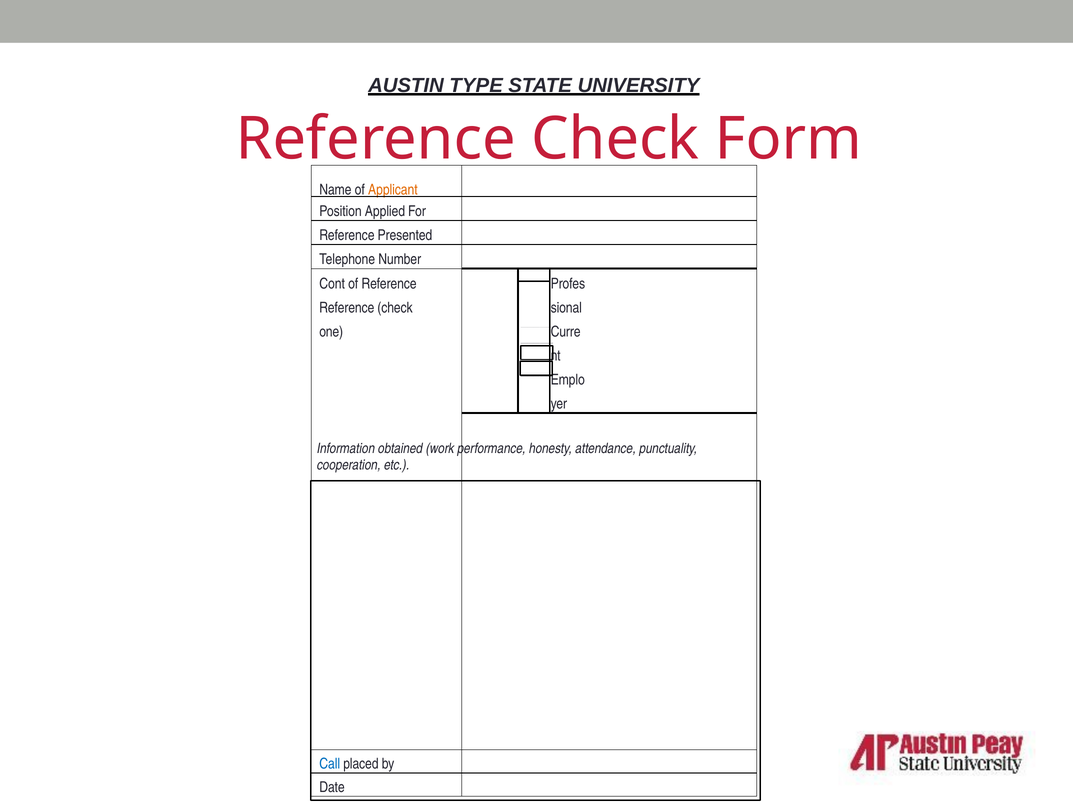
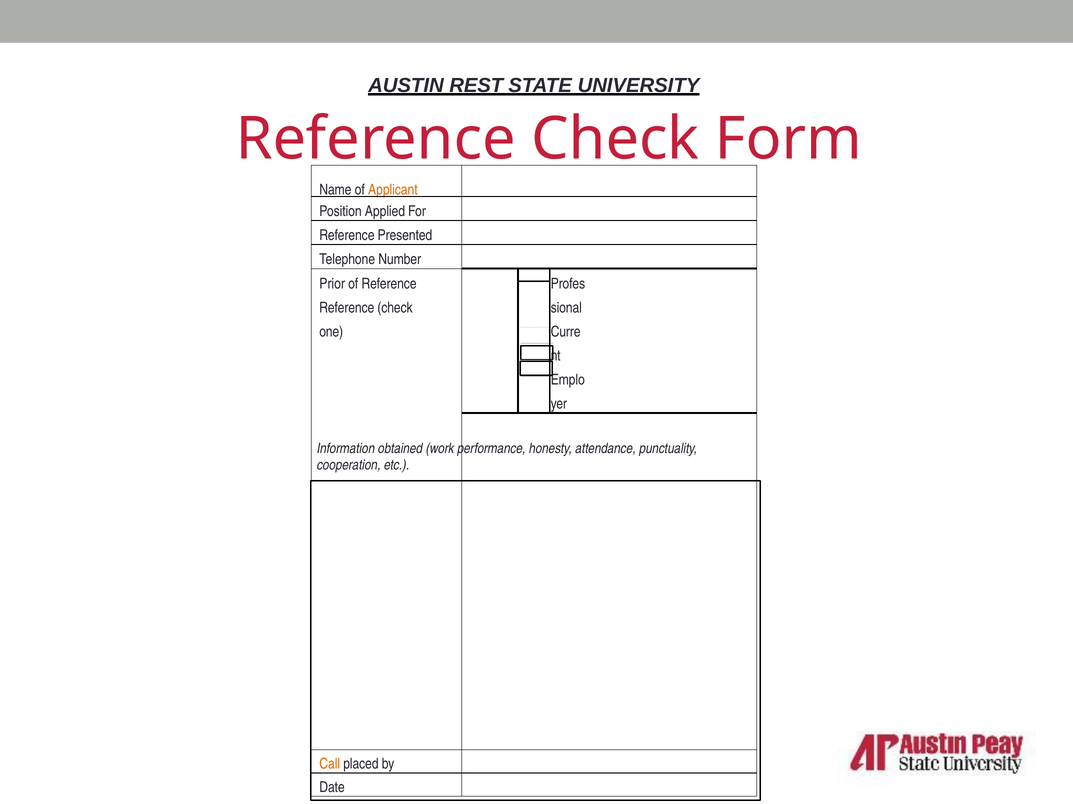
TYPE: TYPE -> REST
Cont: Cont -> Prior
Call colour: blue -> orange
